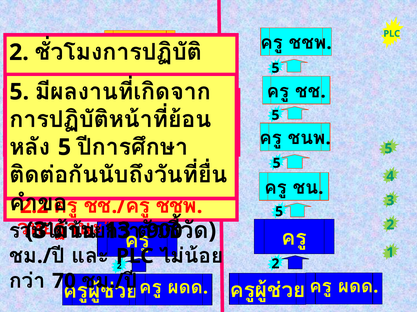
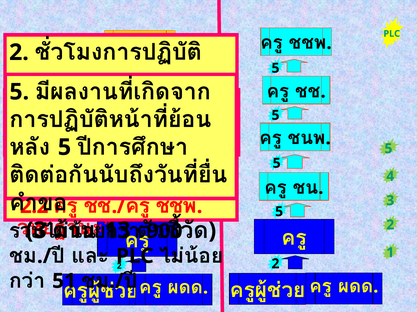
70: 70 -> 51
